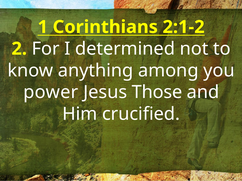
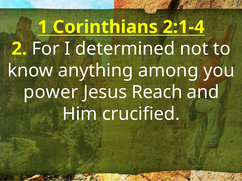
2:1-2: 2:1-2 -> 2:1-4
Those: Those -> Reach
